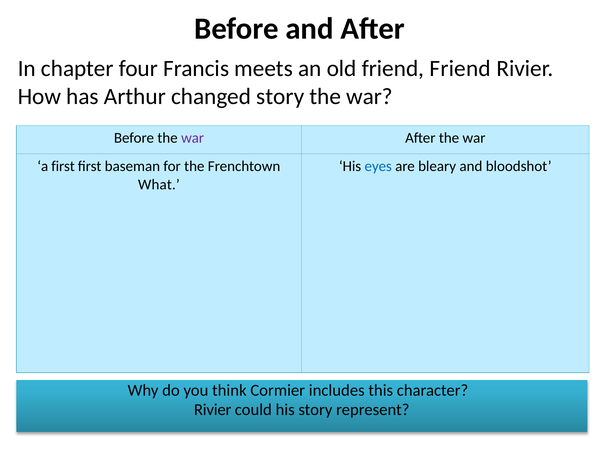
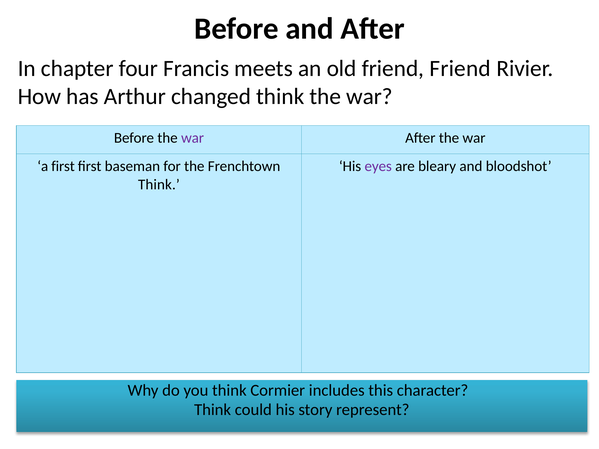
changed story: story -> think
eyes colour: blue -> purple
What at (159, 184): What -> Think
Rivier at (213, 410): Rivier -> Think
